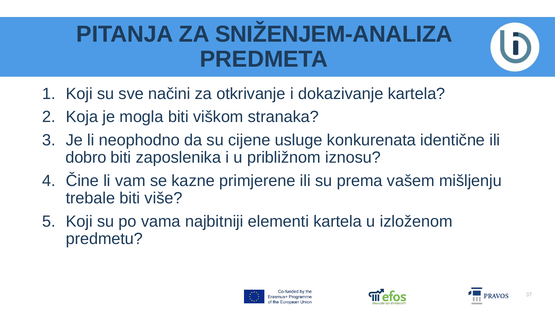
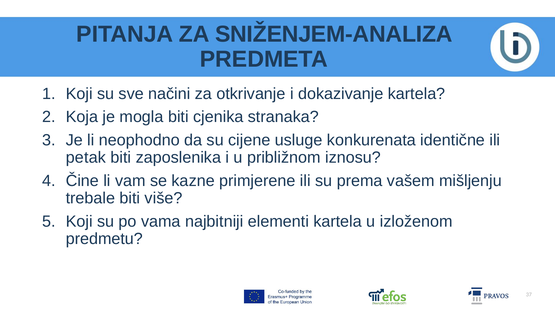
viškom: viškom -> cjenika
dobro: dobro -> petak
